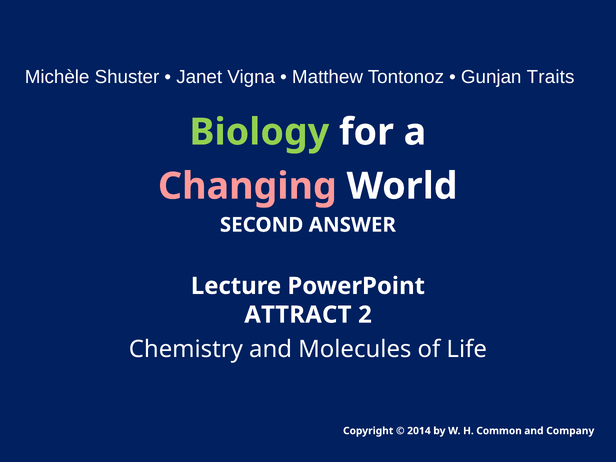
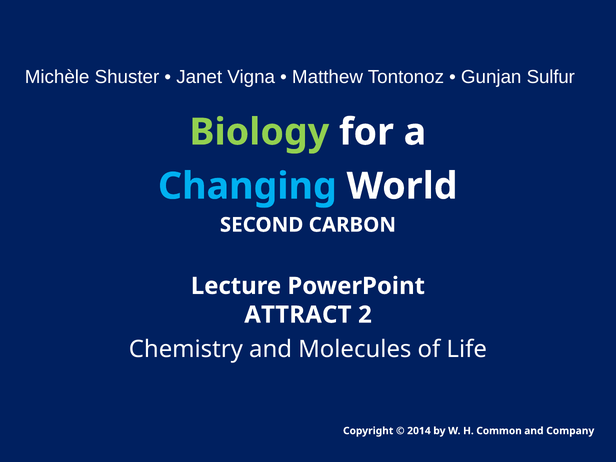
Traits: Traits -> Sulfur
Changing colour: pink -> light blue
ANSWER: ANSWER -> CARBON
